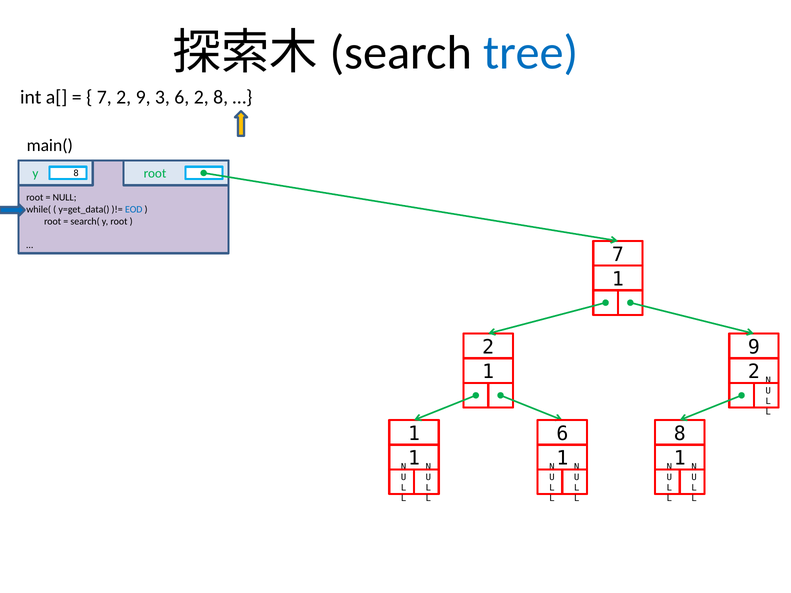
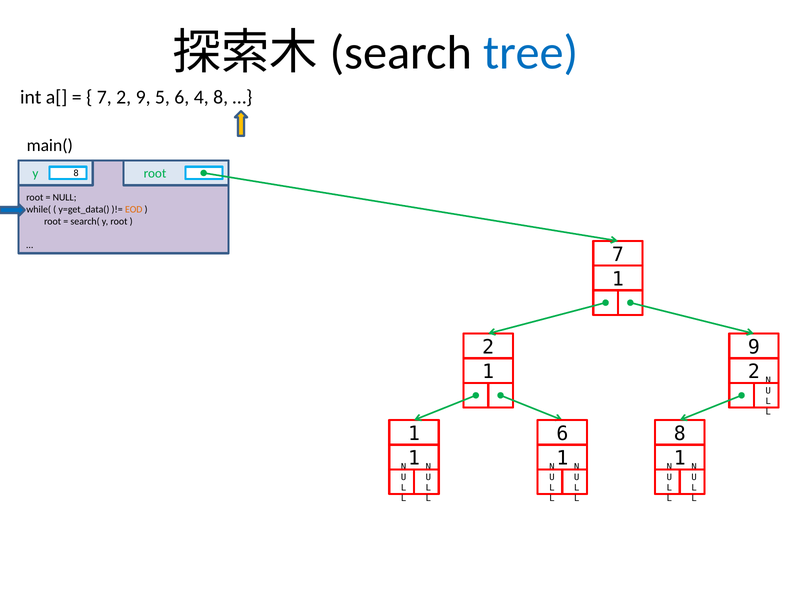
3: 3 -> 5
6 2: 2 -> 4
EOD colour: blue -> orange
